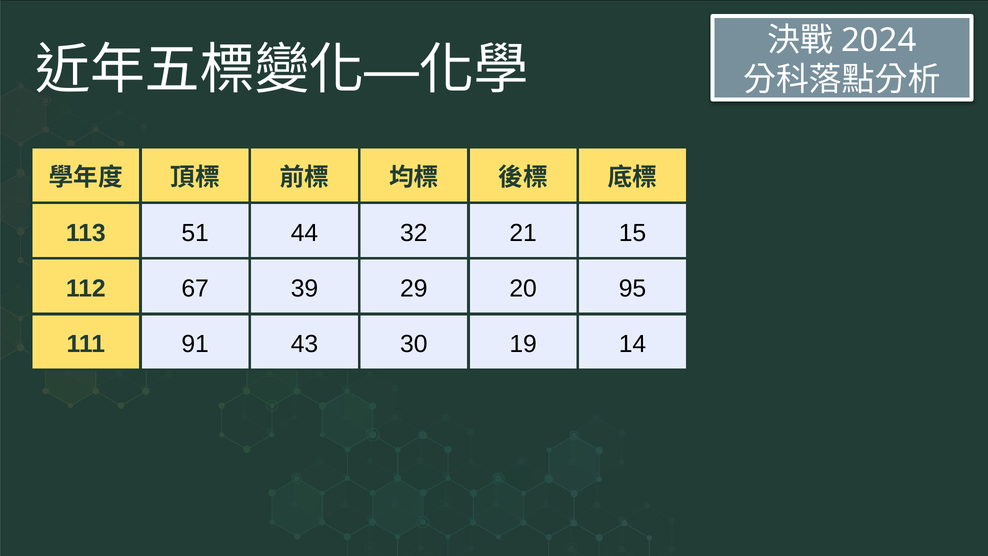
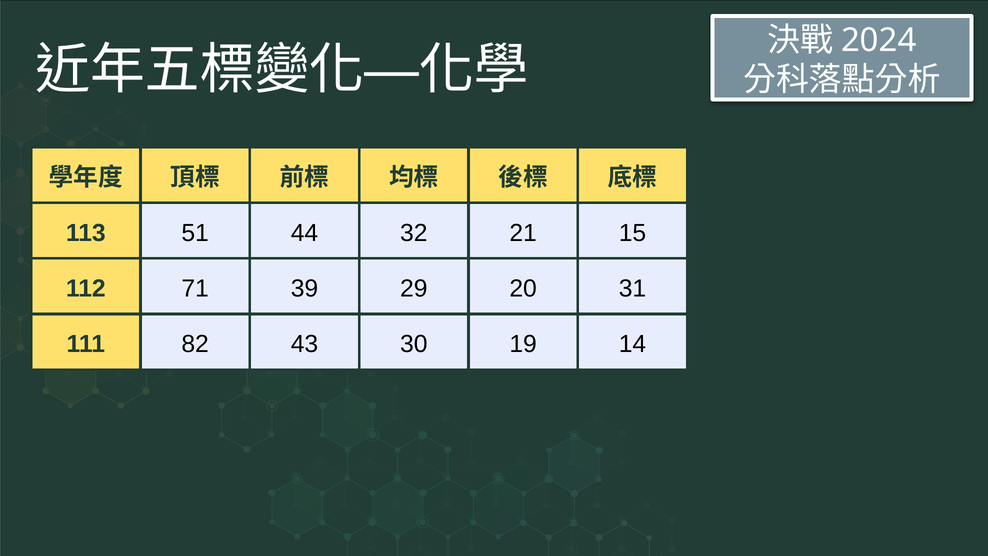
67: 67 -> 71
95: 95 -> 31
91: 91 -> 82
